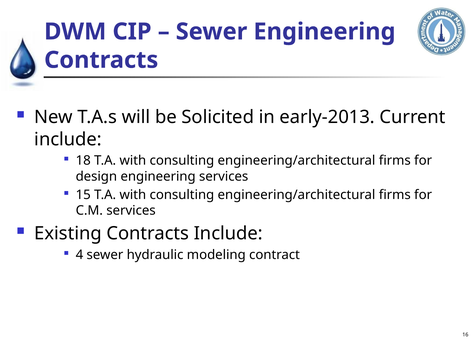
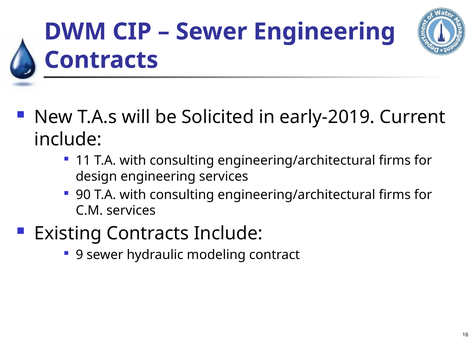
early-2013: early-2013 -> early-2019
18: 18 -> 11
15: 15 -> 90
4: 4 -> 9
